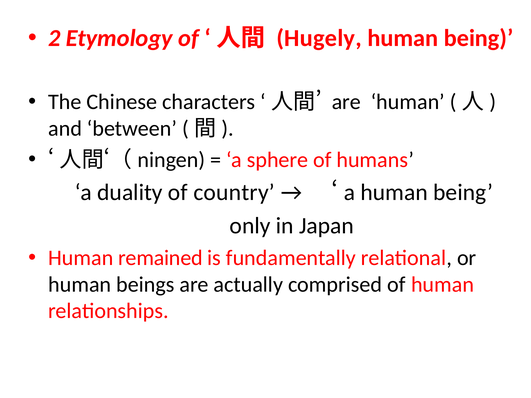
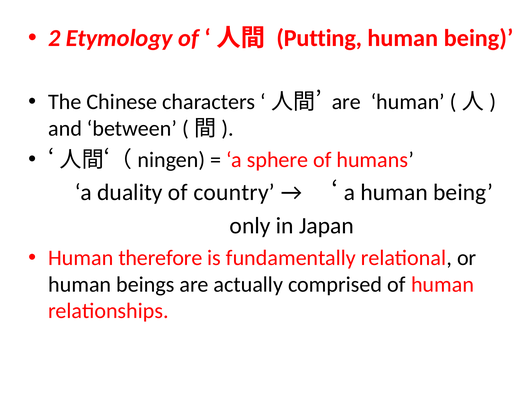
Hugely: Hugely -> Putting
remained: remained -> therefore
